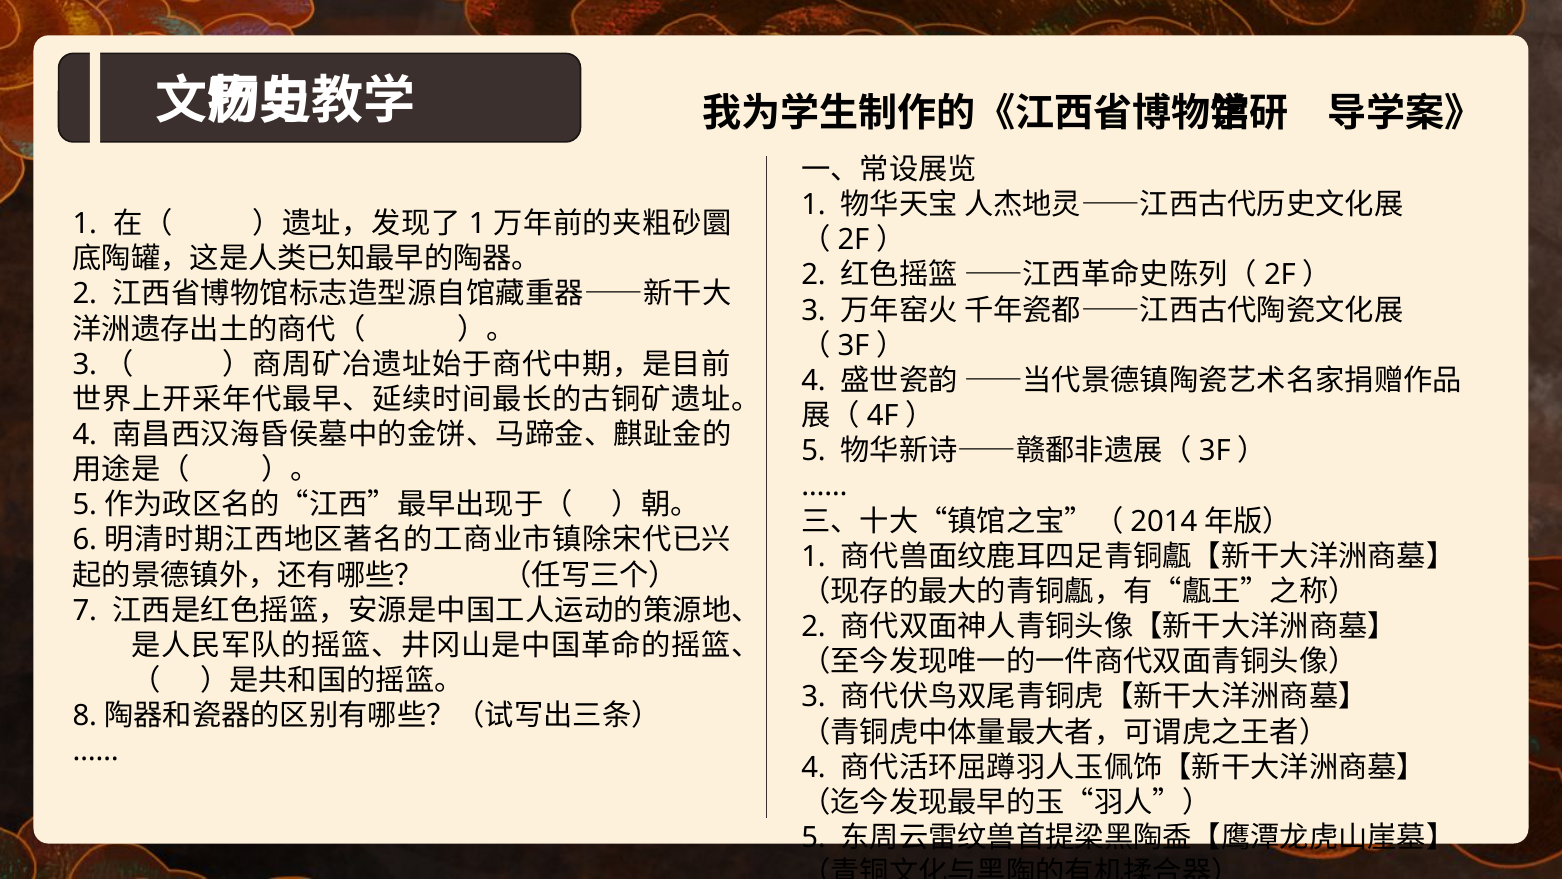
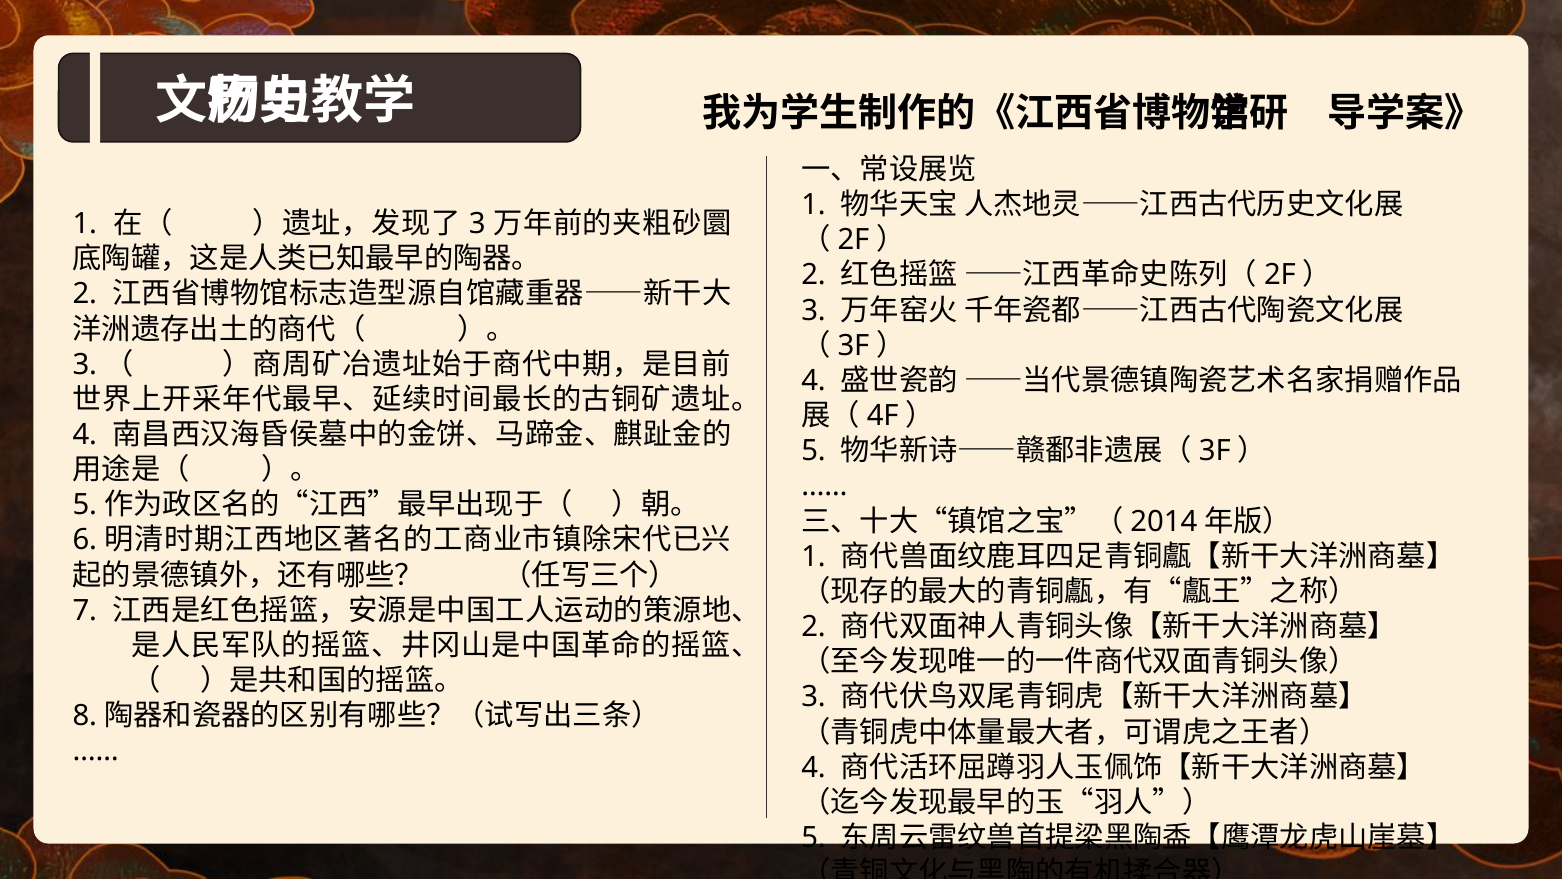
1 at (477, 224): 1 -> 3
